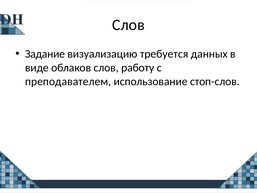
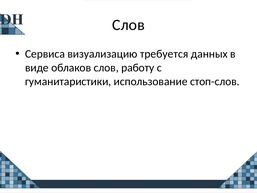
Задание: Задание -> Сервиса
преподавателем: преподавателем -> гуманитаристики
